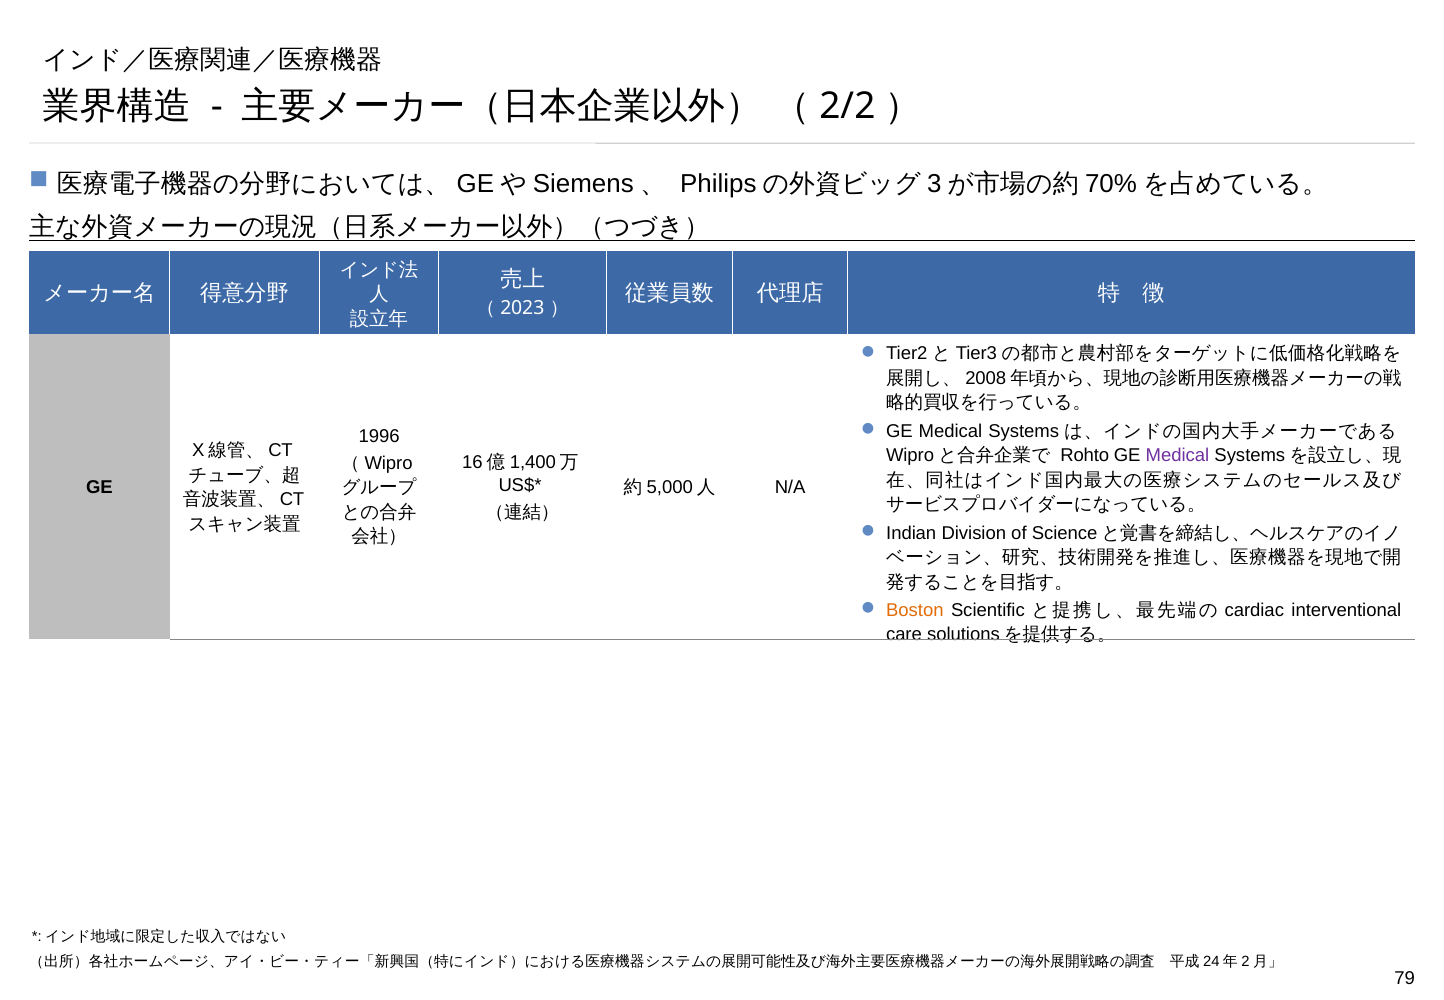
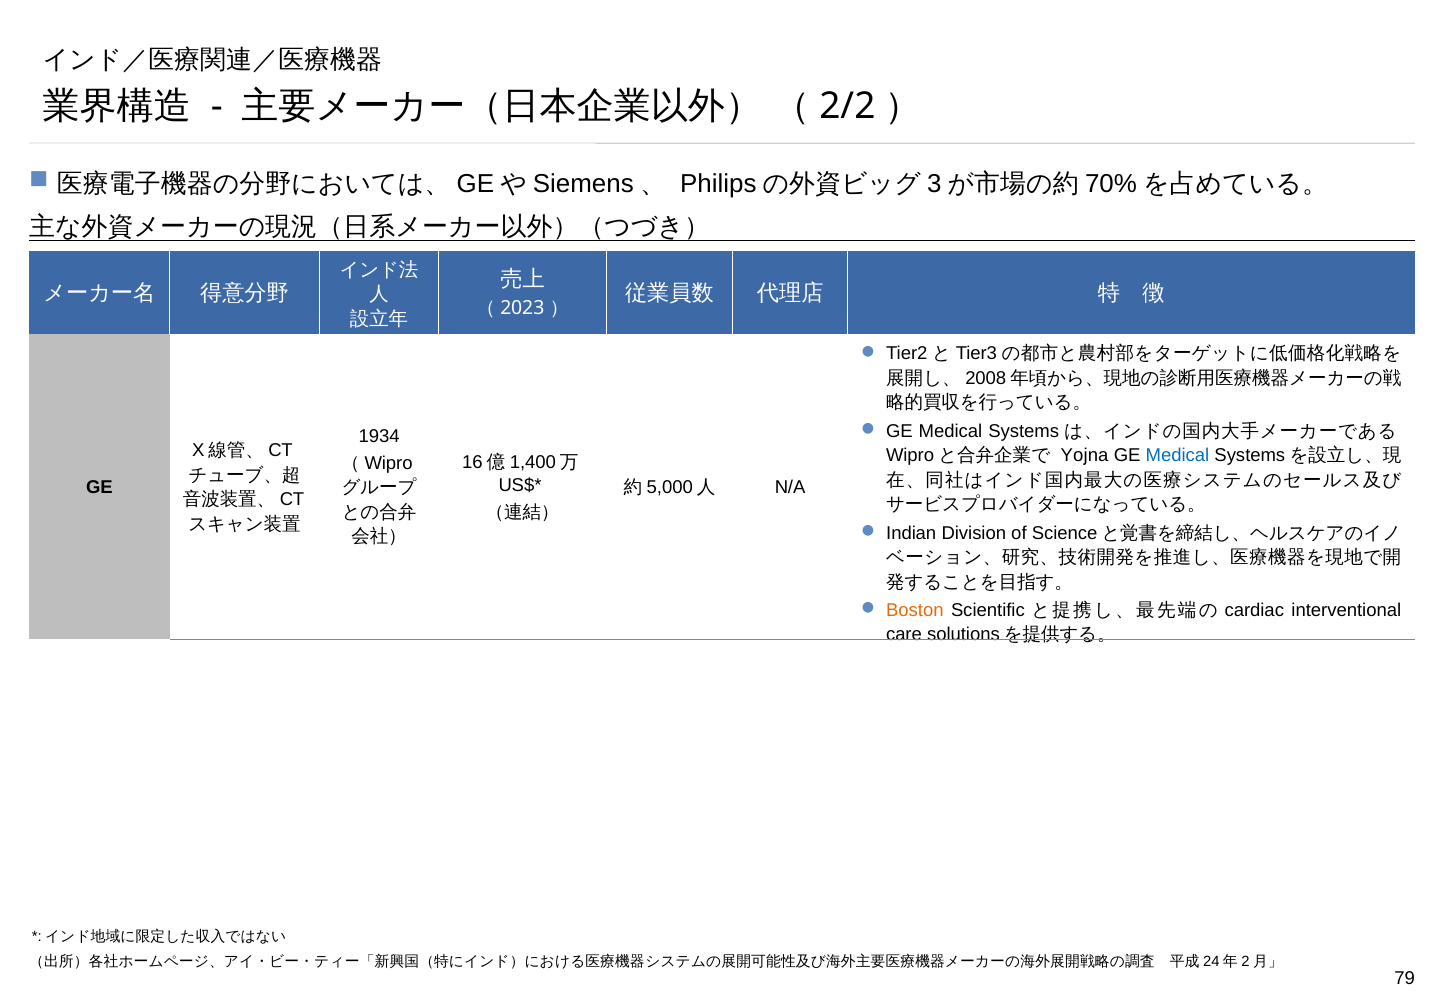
1996: 1996 -> 1934
Rohto: Rohto -> Yojna
Medical at (1177, 455) colour: purple -> blue
